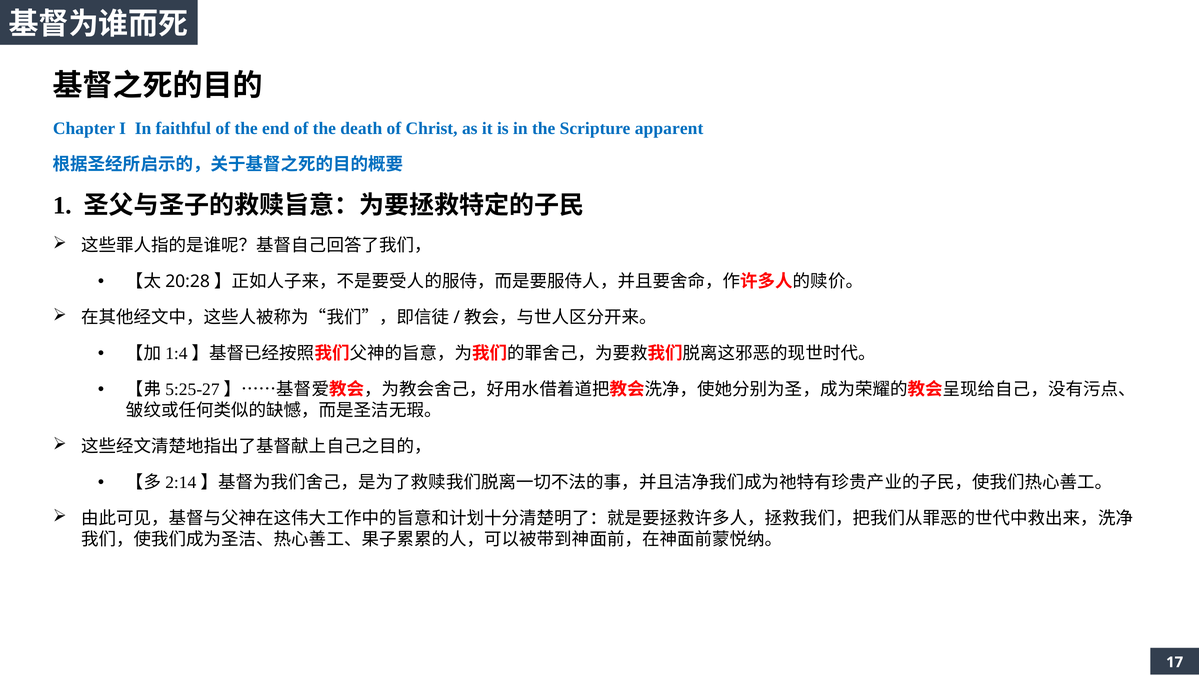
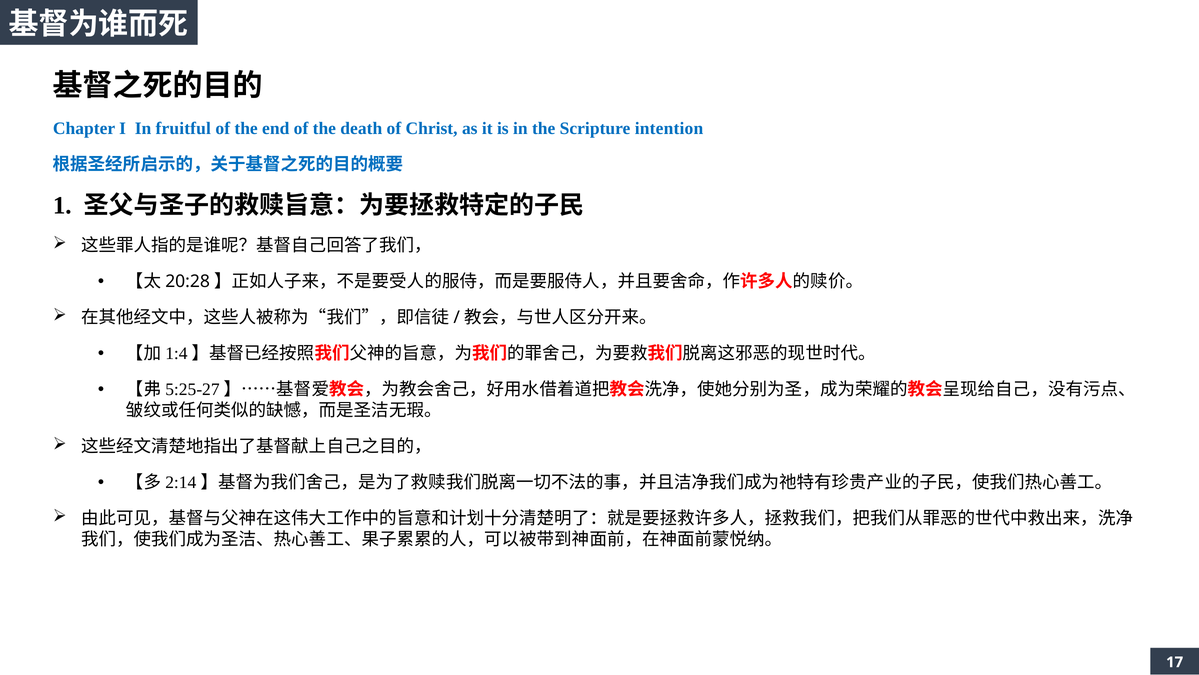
faithful: faithful -> fruitful
apparent: apparent -> intention
